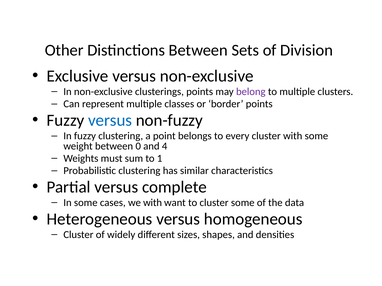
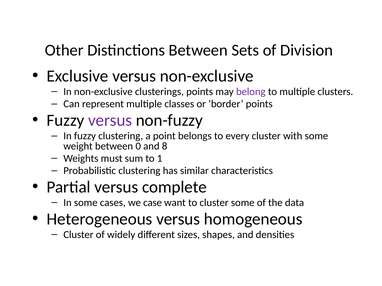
versus at (110, 121) colour: blue -> purple
4: 4 -> 8
we with: with -> case
